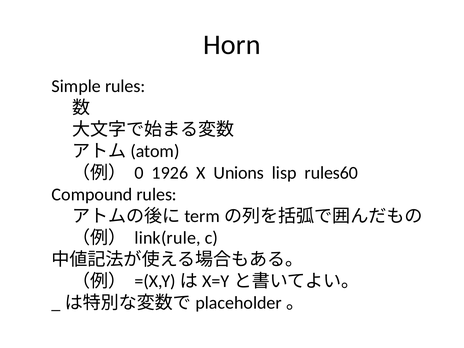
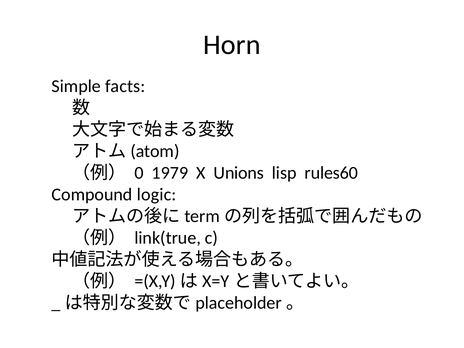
Simple rules: rules -> facts
1926: 1926 -> 1979
Compound rules: rules -> logic
link(rule: link(rule -> link(true
